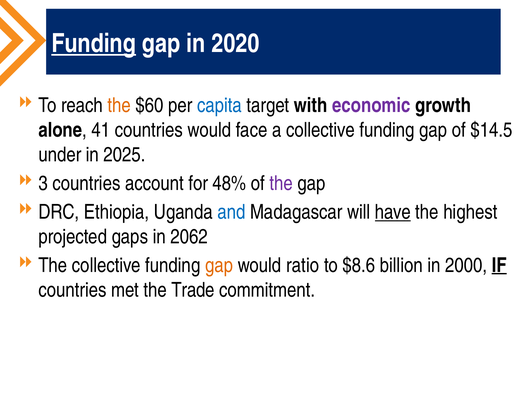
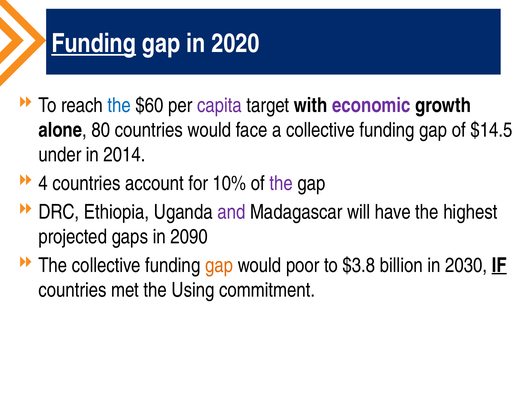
the at (119, 106) colour: orange -> blue
capita colour: blue -> purple
41: 41 -> 80
2025: 2025 -> 2014
3: 3 -> 4
48%: 48% -> 10%
and colour: blue -> purple
have underline: present -> none
2062: 2062 -> 2090
ratio: ratio -> poor
$8.6: $8.6 -> $3.8
2000: 2000 -> 2030
Trade: Trade -> Using
